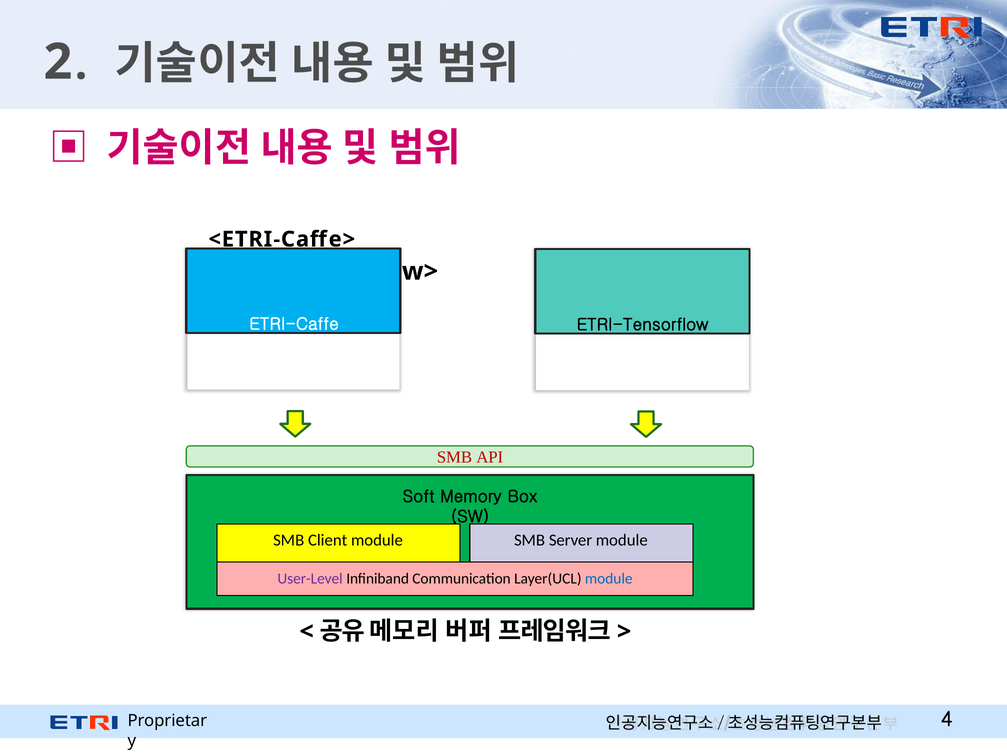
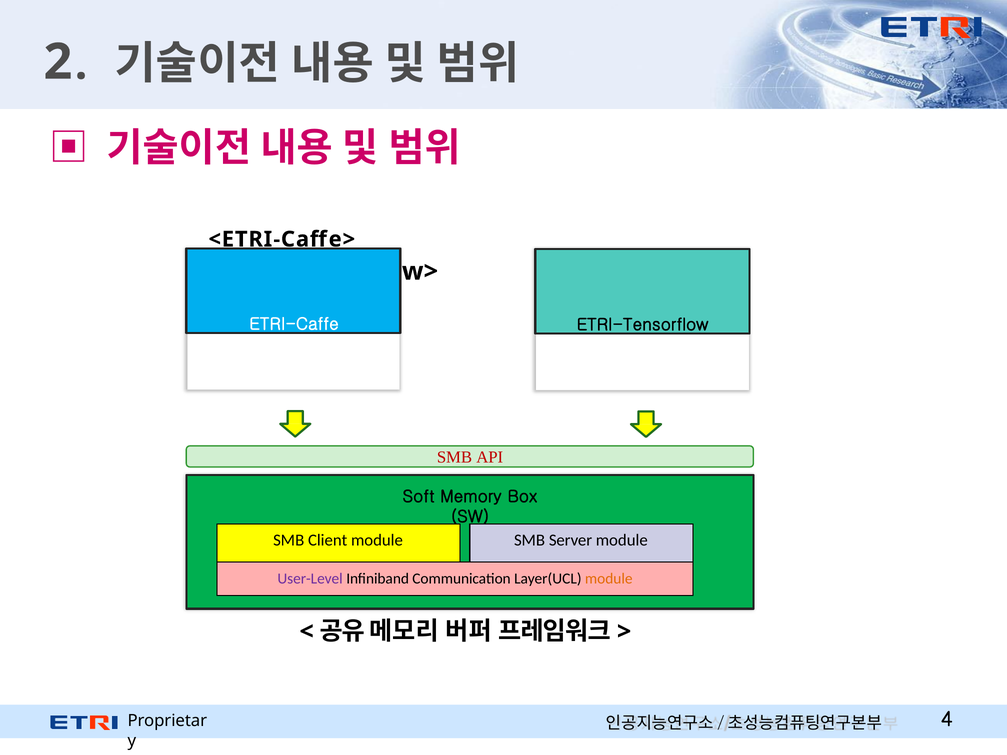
module at (609, 579) colour: blue -> orange
